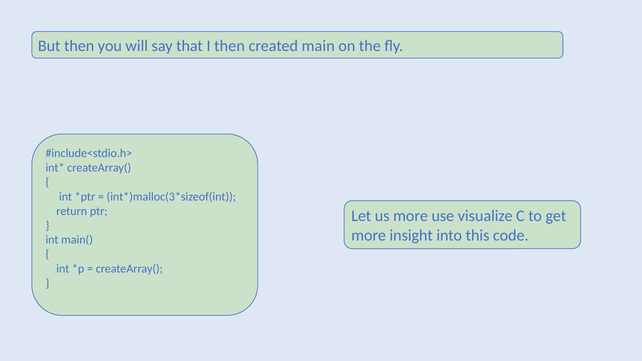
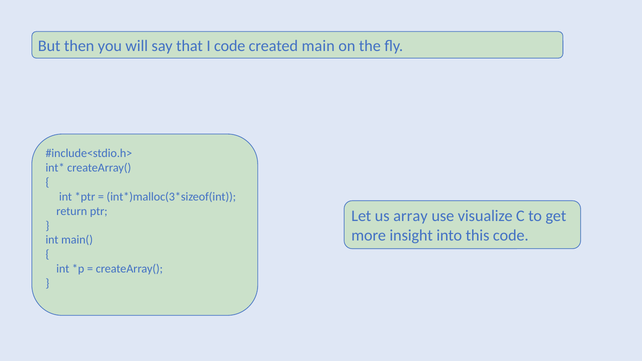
I then: then -> code
us more: more -> array
